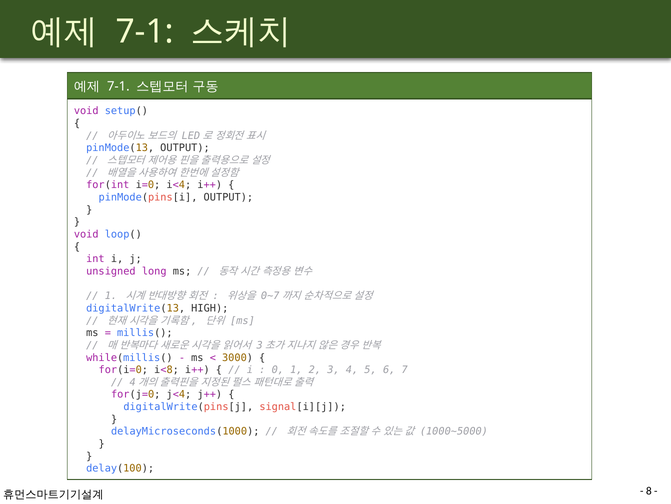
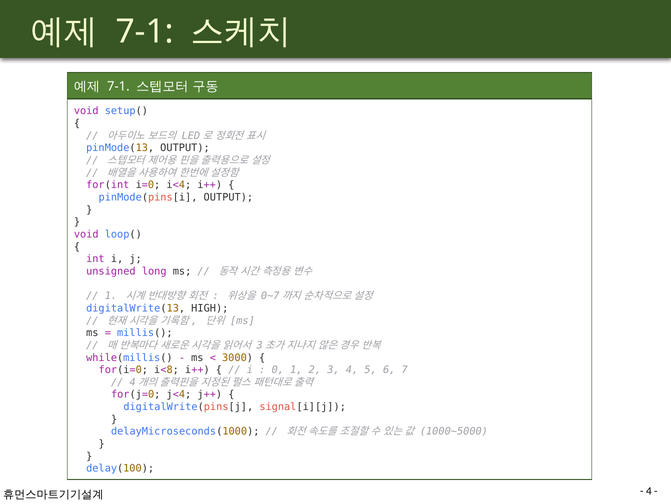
8 at (649, 490): 8 -> 4
